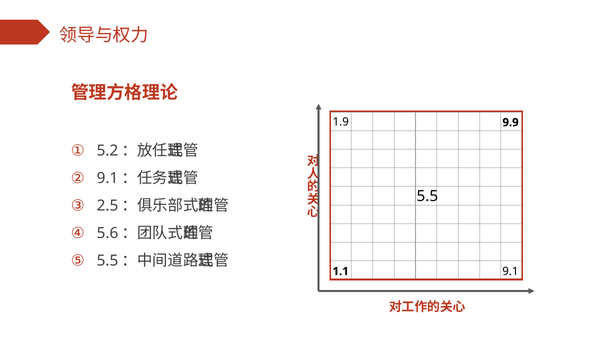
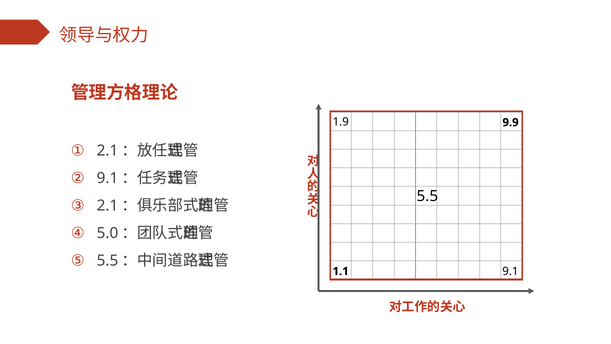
5.2 at (108, 150): 5.2 -> 2.1
2.5 at (108, 205): 2.5 -> 2.1
5.6: 5.6 -> 5.0
